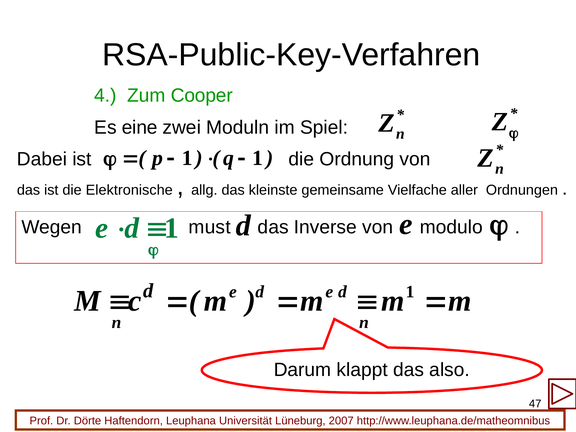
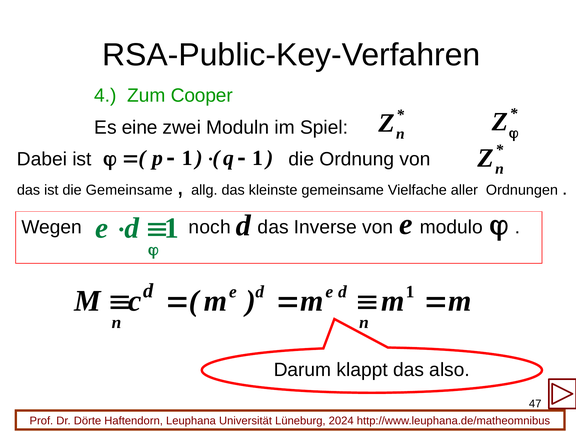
die Elektronische: Elektronische -> Gemeinsame
must: must -> noch
2007: 2007 -> 2024
